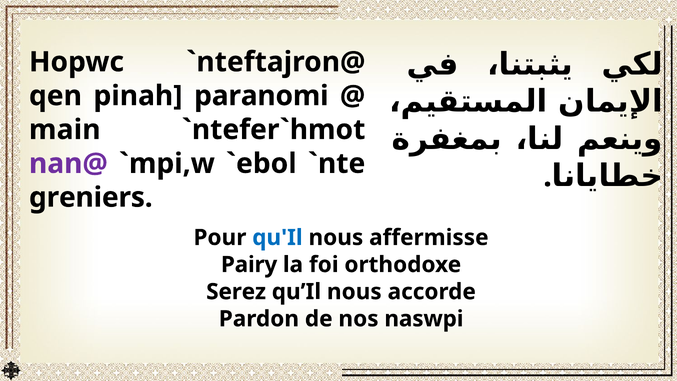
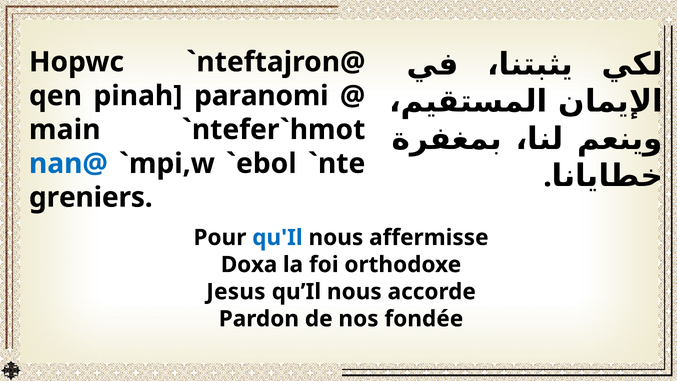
nan@ colour: purple -> blue
Pairy: Pairy -> Doxa
Serez: Serez -> Jesus
naswpi: naswpi -> fondée
